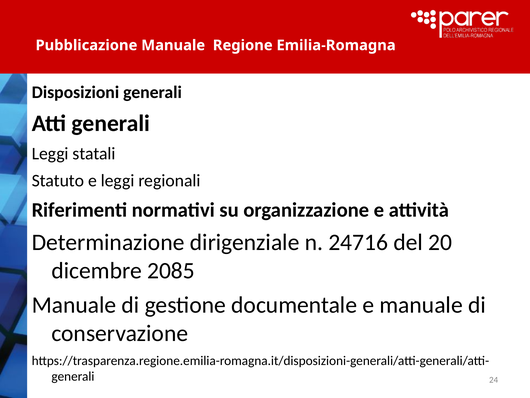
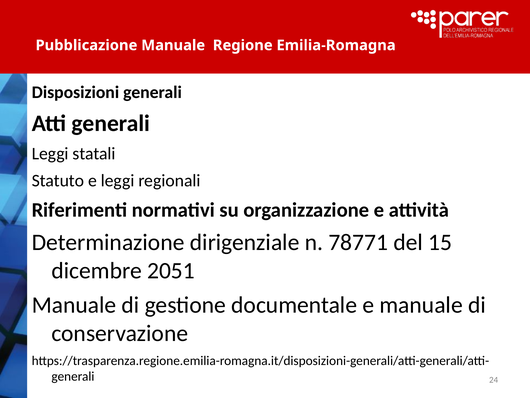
24716: 24716 -> 78771
20: 20 -> 15
2085: 2085 -> 2051
